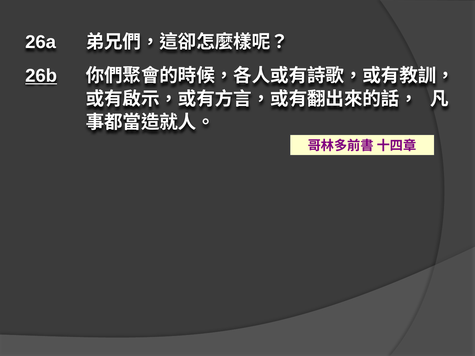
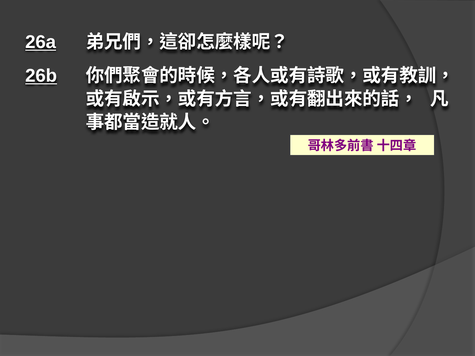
26a underline: none -> present
